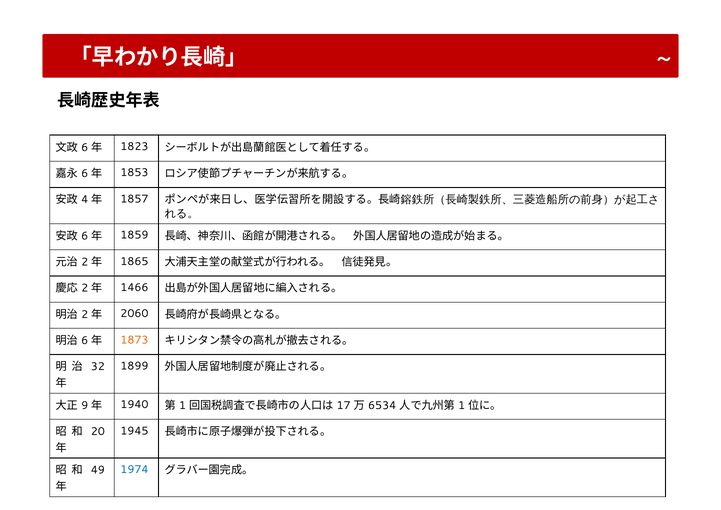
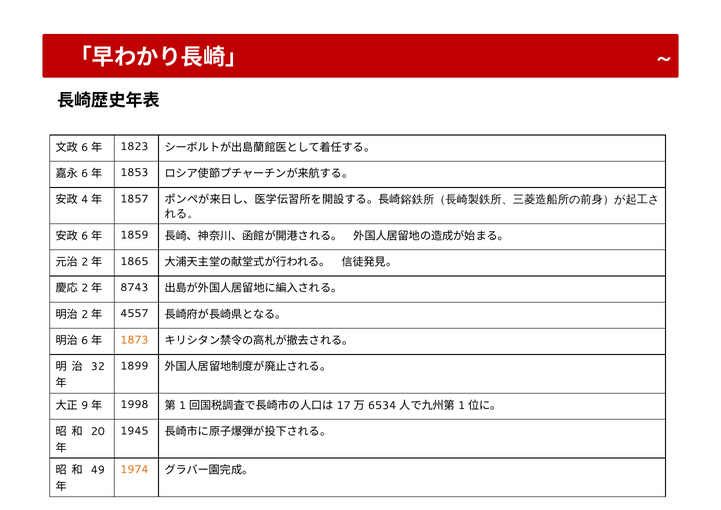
1466: 1466 -> 8743
2060: 2060 -> 4557
1940: 1940 -> 1998
1974 colour: blue -> orange
